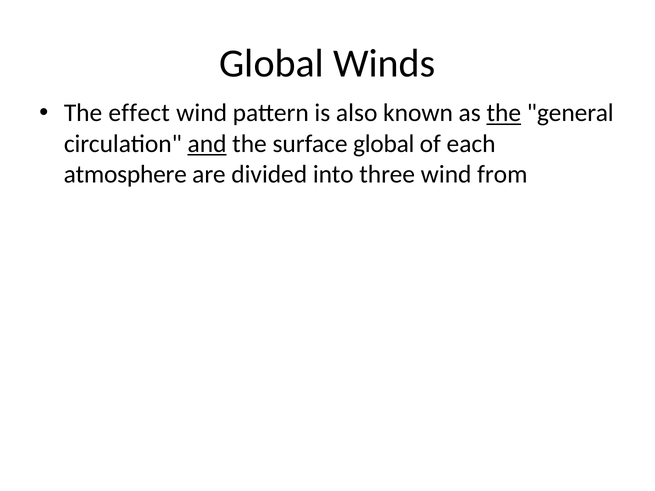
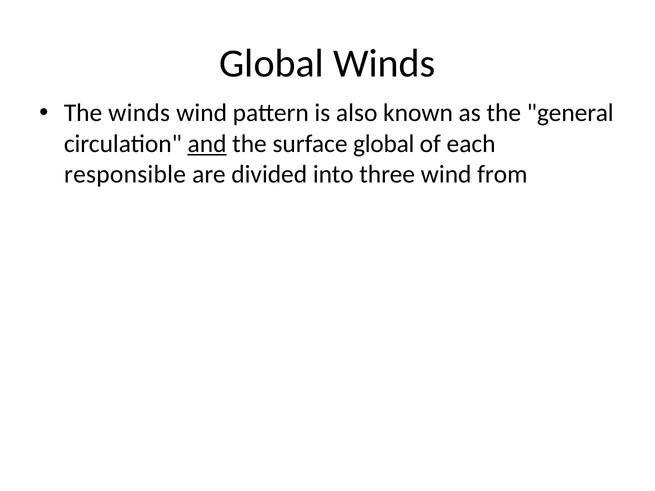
The effect: effect -> winds
the at (504, 113) underline: present -> none
atmosphere: atmosphere -> responsible
